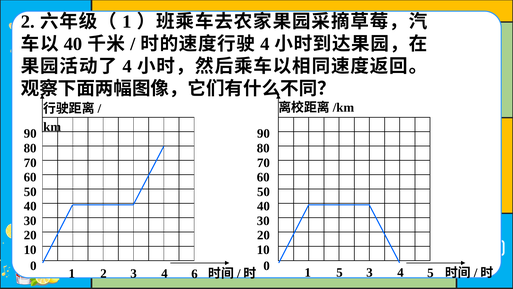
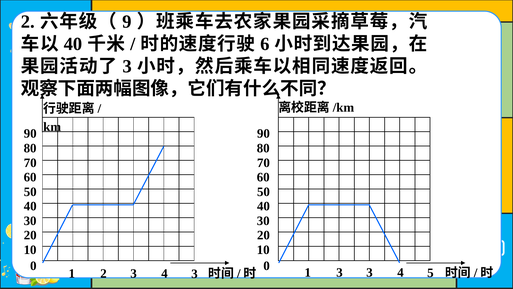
1 at (127, 22): 1 -> 9
4 at (265, 44): 4 -> 6
4 at (127, 66): 4 -> 3
1 5: 5 -> 3
4 6: 6 -> 3
